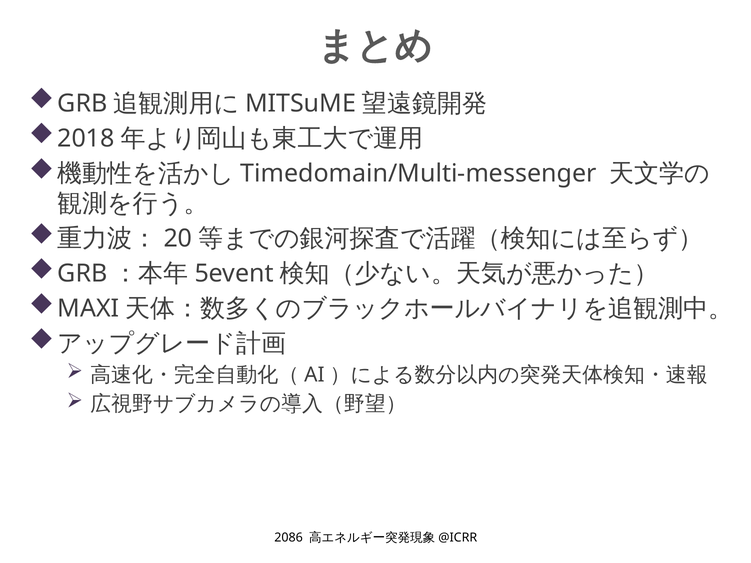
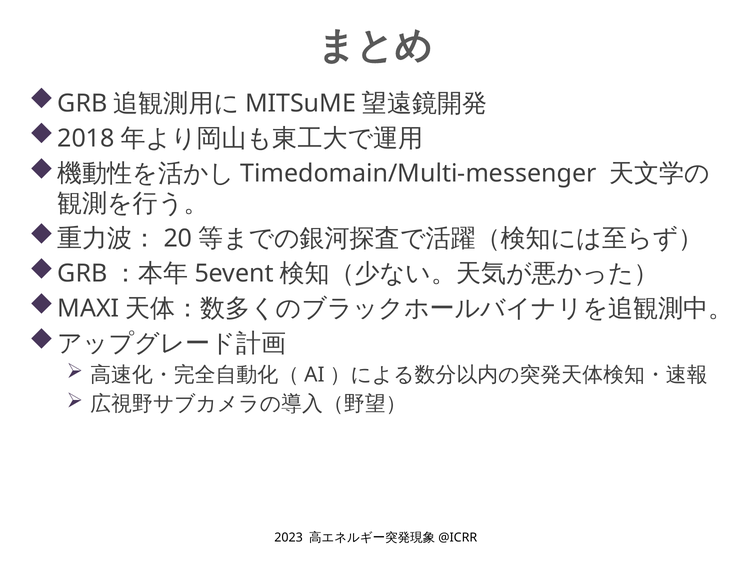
2086: 2086 -> 2023
